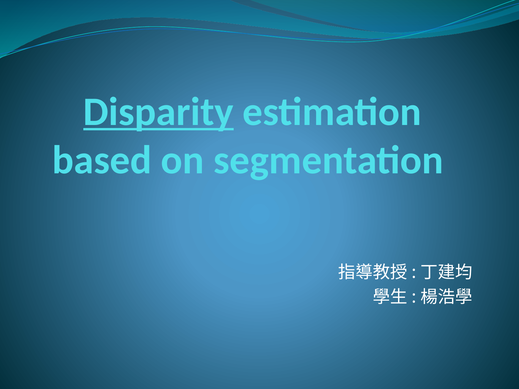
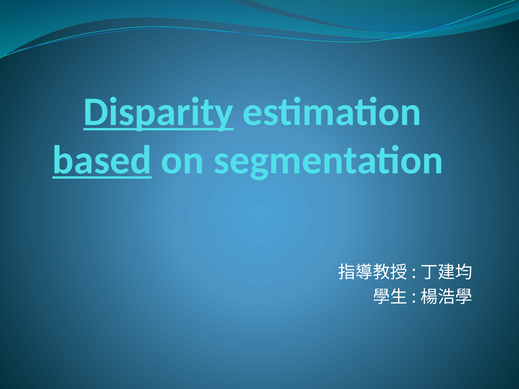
based underline: none -> present
